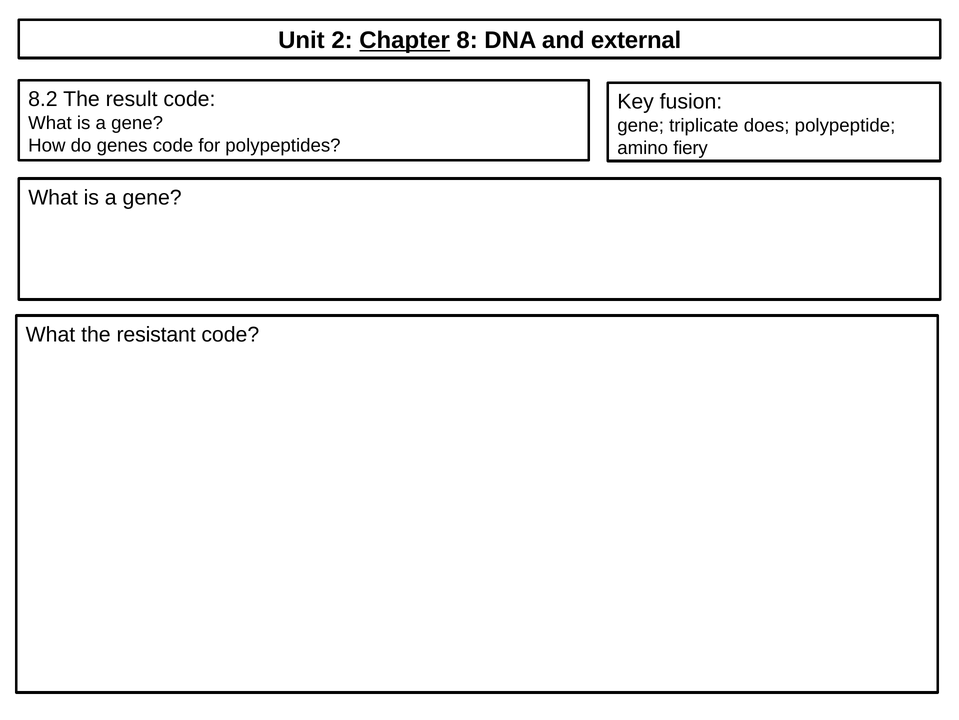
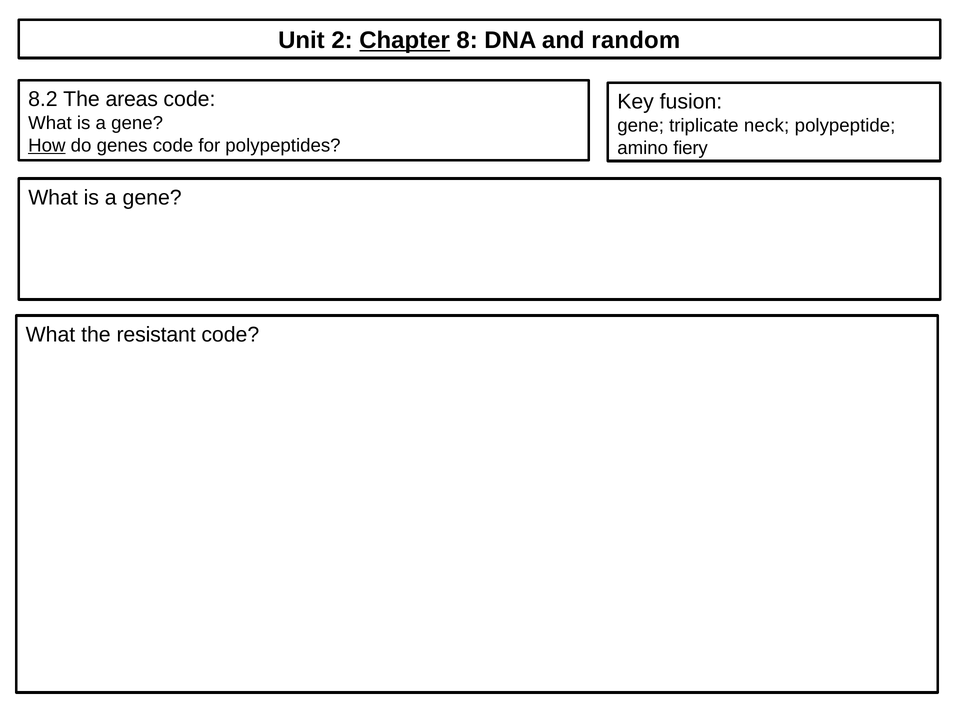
external: external -> random
result: result -> areas
does: does -> neck
How underline: none -> present
